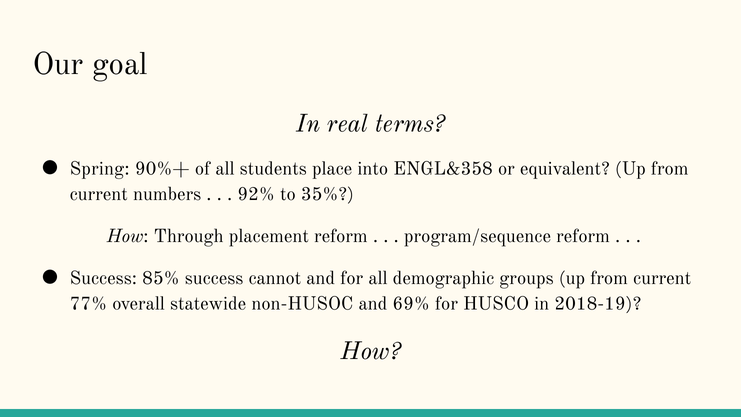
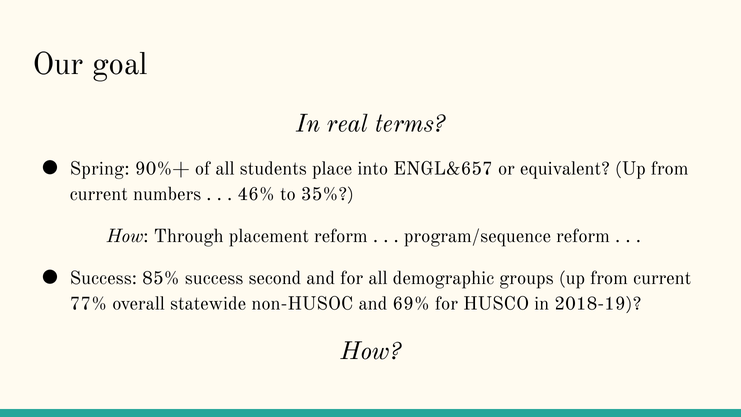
ENGL&358: ENGL&358 -> ENGL&657
92%: 92% -> 46%
cannot: cannot -> second
